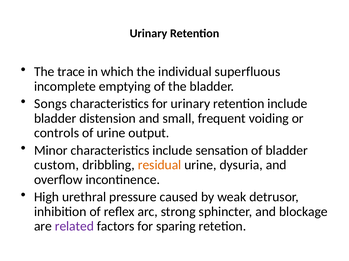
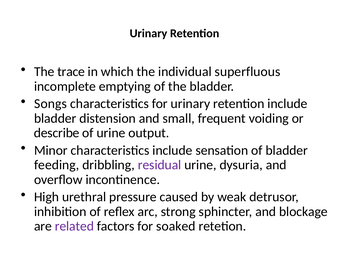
controls: controls -> describe
custom: custom -> feeding
residual colour: orange -> purple
sparing: sparing -> soaked
